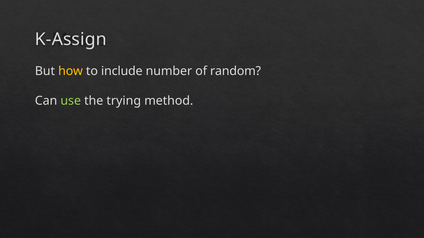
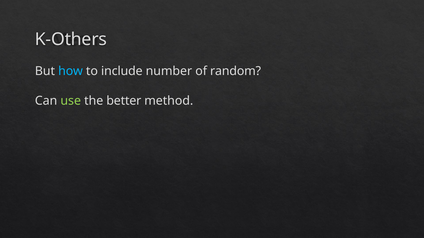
K-Assign: K-Assign -> K-Others
how colour: yellow -> light blue
trying: trying -> better
